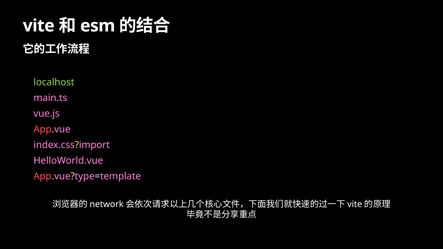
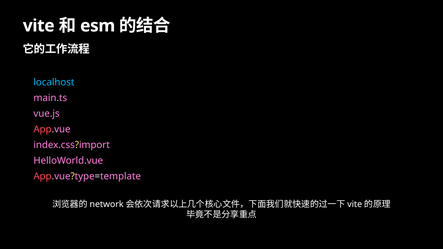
localhost colour: light green -> light blue
